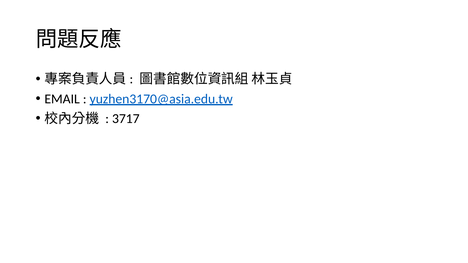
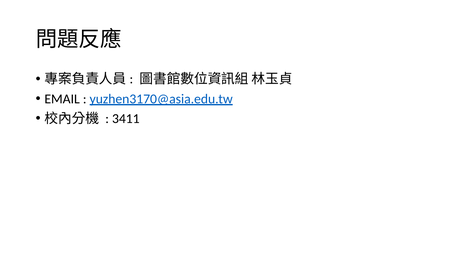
3717: 3717 -> 3411
